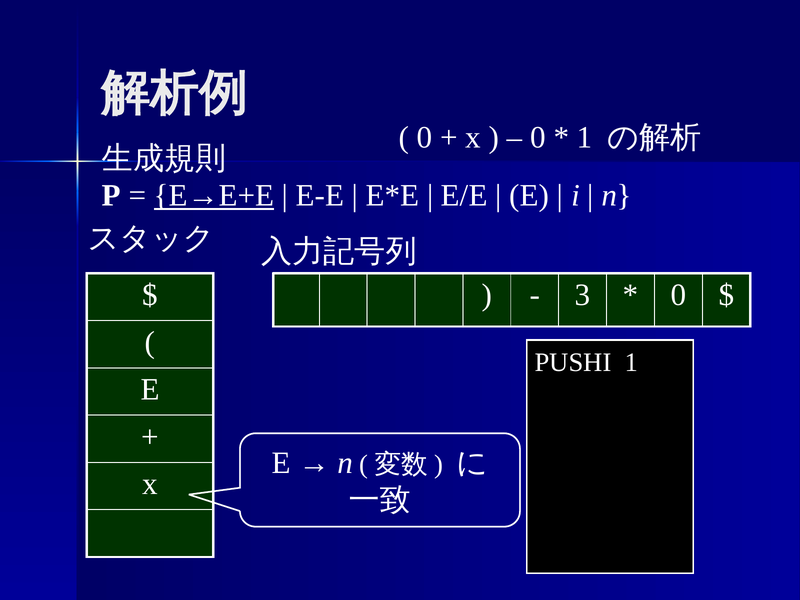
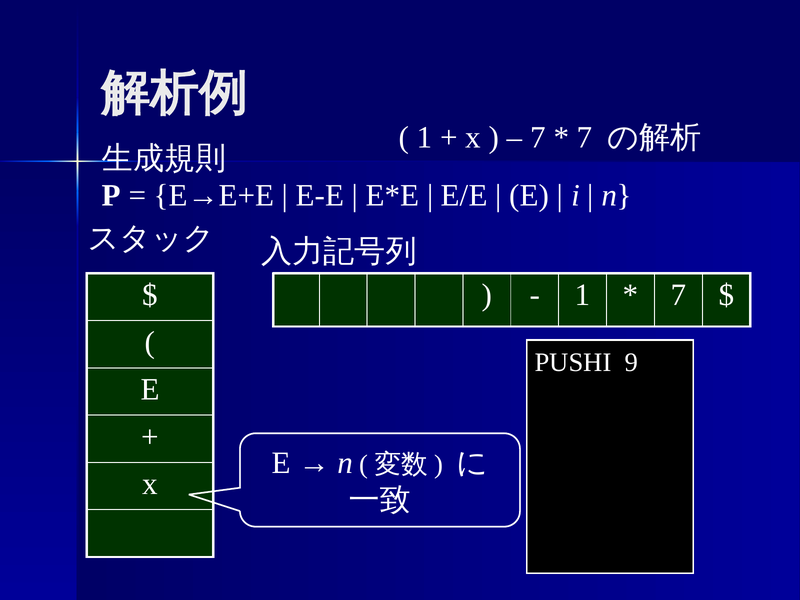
0 at (425, 138): 0 -> 1
0 at (538, 138): 0 -> 7
1 at (585, 138): 1 -> 7
E→E+E underline: present -> none
3 at (583, 295): 3 -> 1
0 at (678, 295): 0 -> 7
PUSHI 1: 1 -> 9
